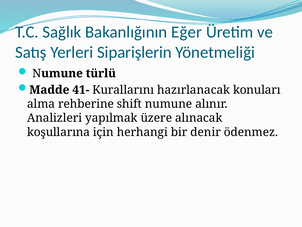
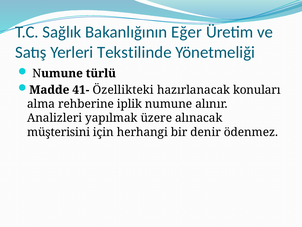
Siparişlerin: Siparişlerin -> Tekstilinde
Kurallarını: Kurallarını -> Özellikteki
shift: shift -> iplik
koşullarına: koşullarına -> müşterisini
